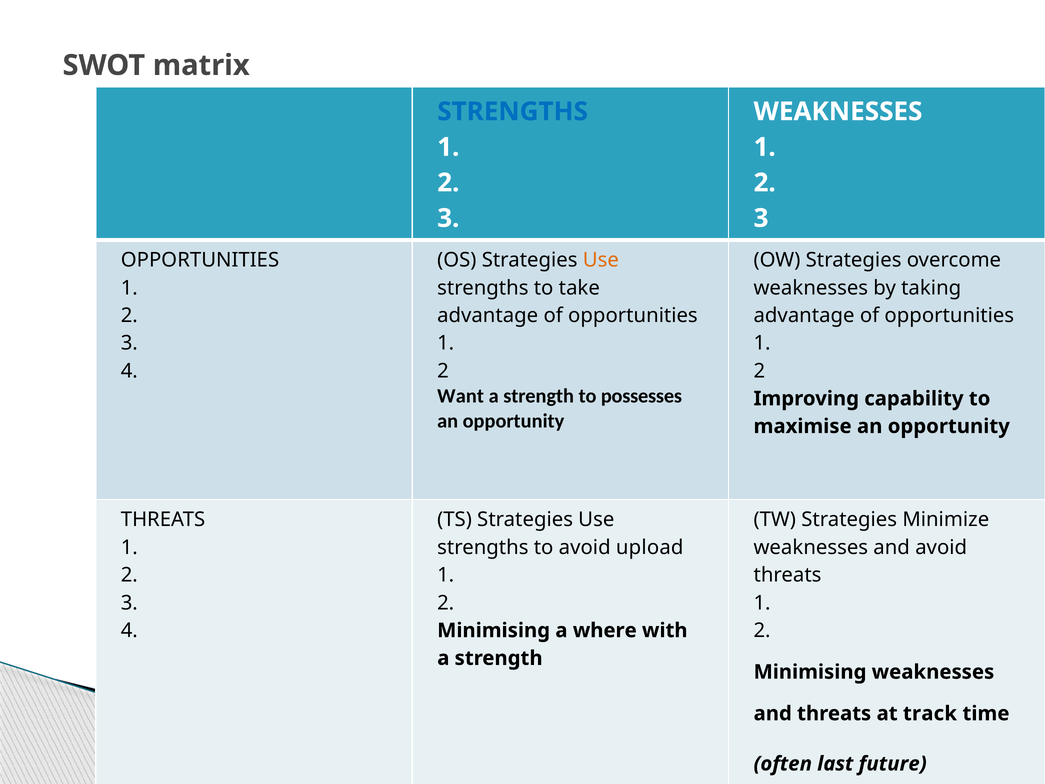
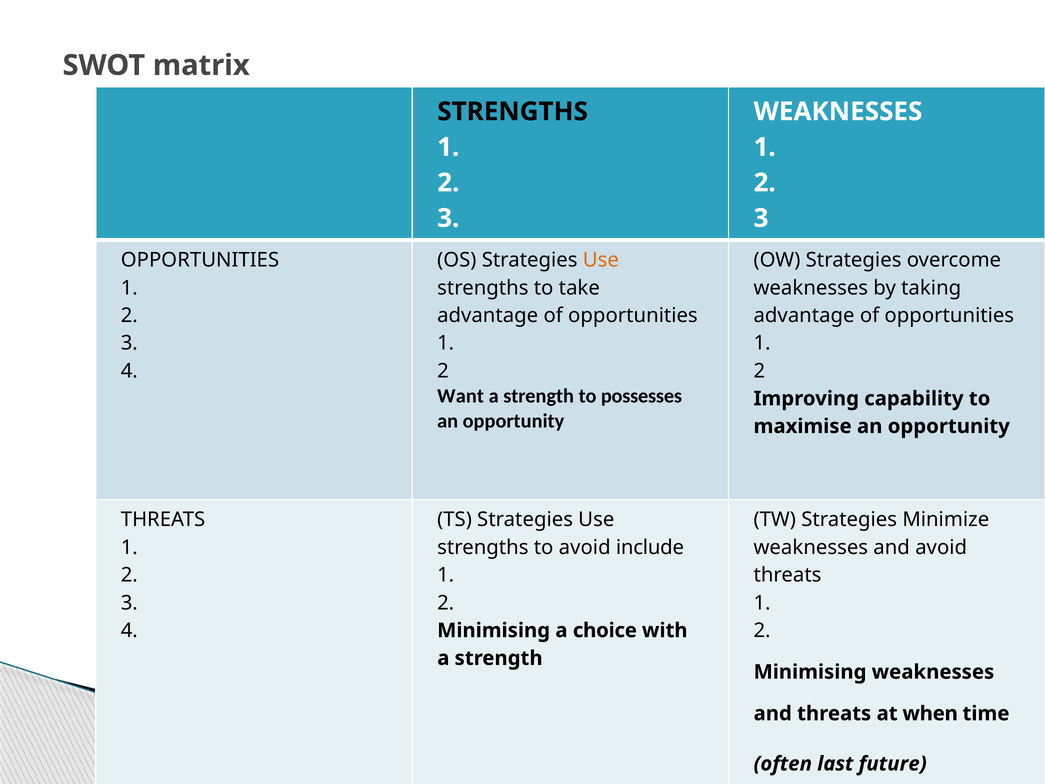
STRENGTHS at (513, 112) colour: blue -> black
upload: upload -> include
where: where -> choice
track: track -> when
